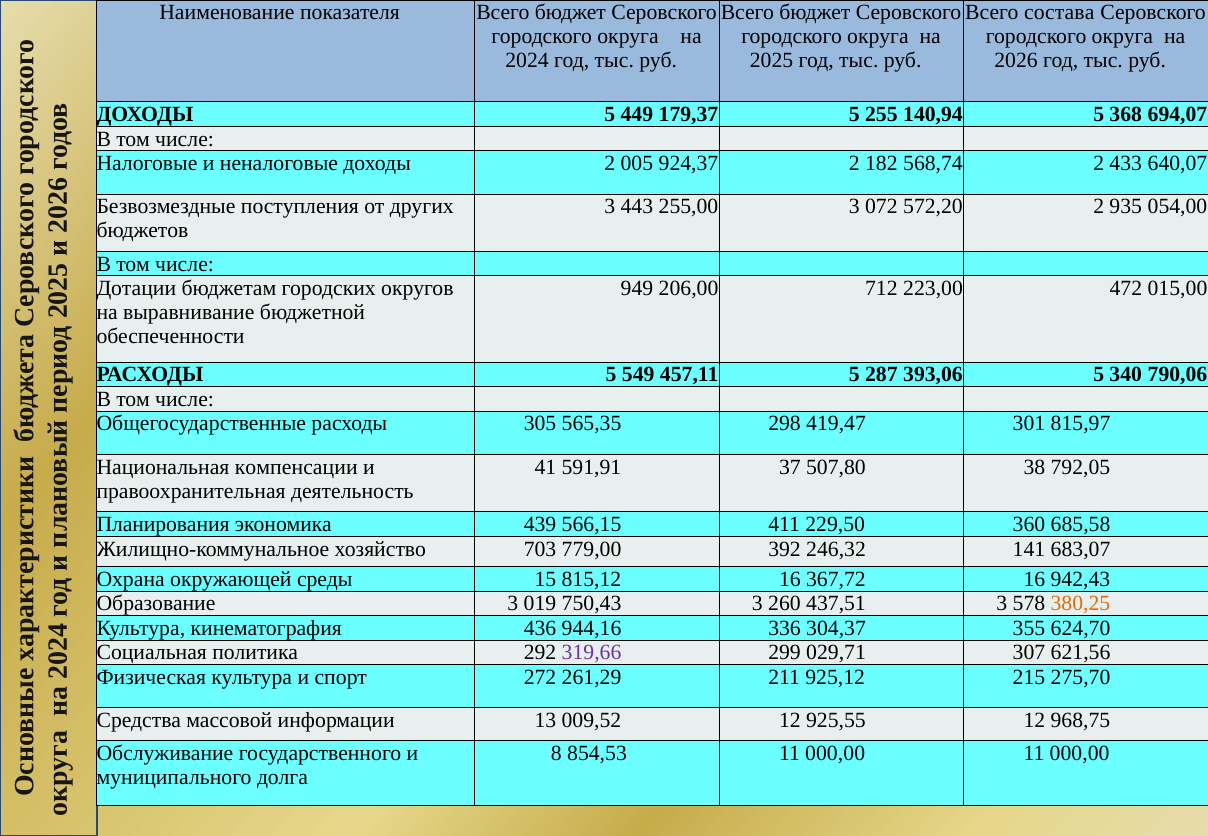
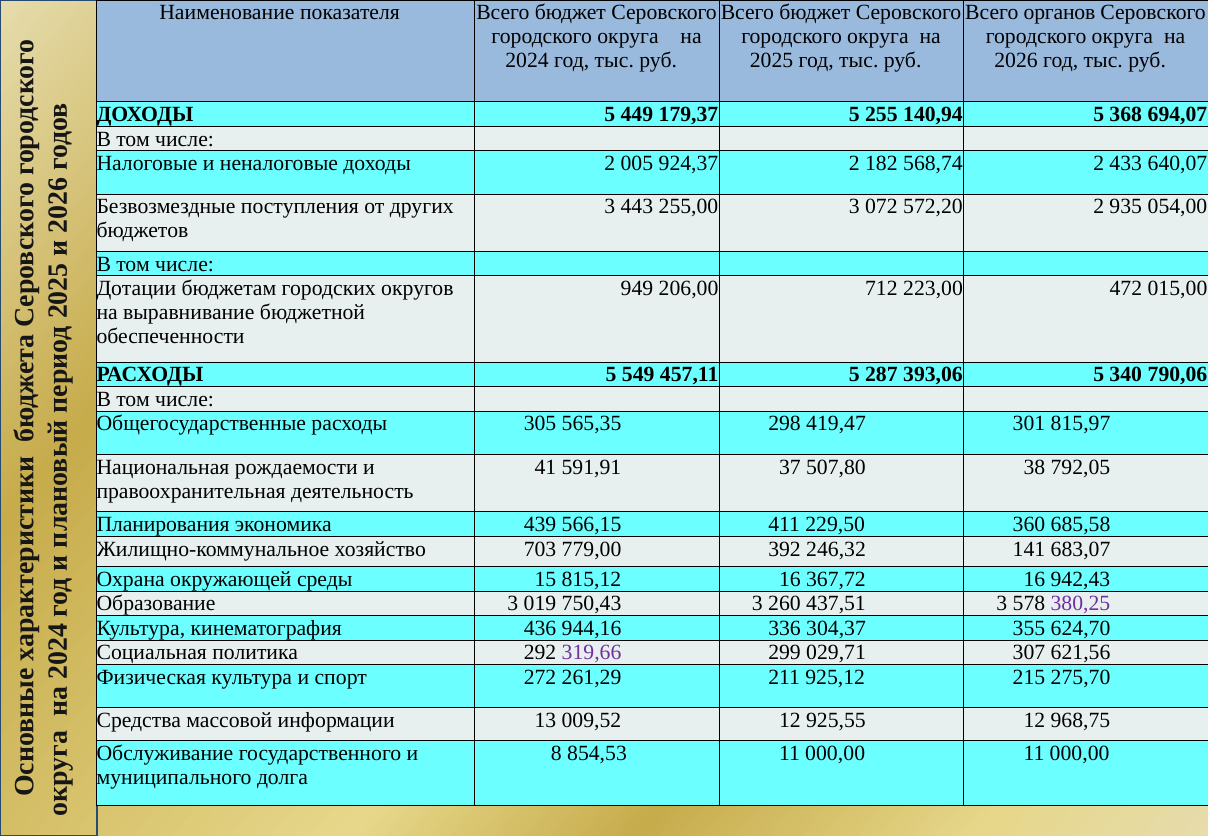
состава: состава -> органов
компенсации: компенсации -> рождаемости
380,25 colour: orange -> purple
